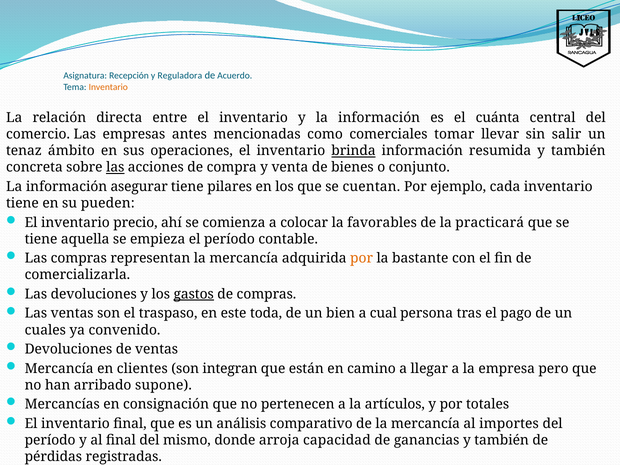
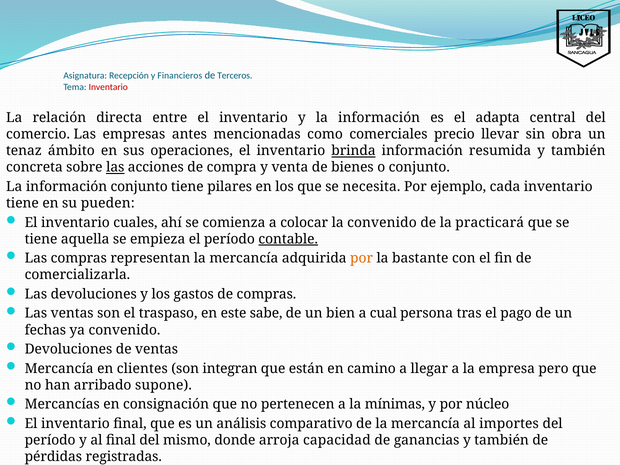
Reguladora: Reguladora -> Financieros
Acuerdo: Acuerdo -> Terceros
Inventario at (108, 87) colour: orange -> red
cuánta: cuánta -> adapta
tomar: tomar -> precio
salir: salir -> obra
información asegurar: asegurar -> conjunto
cuentan: cuentan -> necesita
precio: precio -> cuales
la favorables: favorables -> convenido
contable underline: none -> present
gastos underline: present -> none
toda: toda -> sabe
cuales: cuales -> fechas
artículos: artículos -> mínimas
totales: totales -> núcleo
